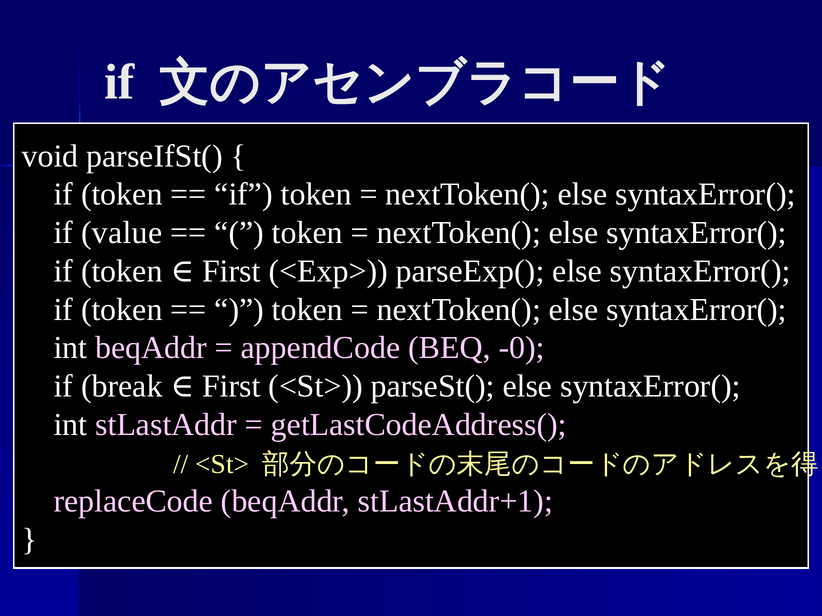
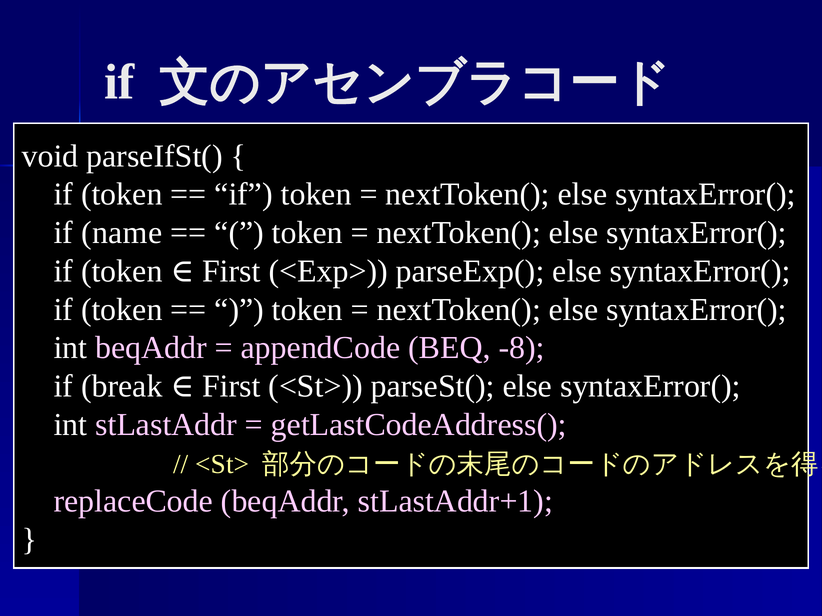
value: value -> name
-0: -0 -> -8
